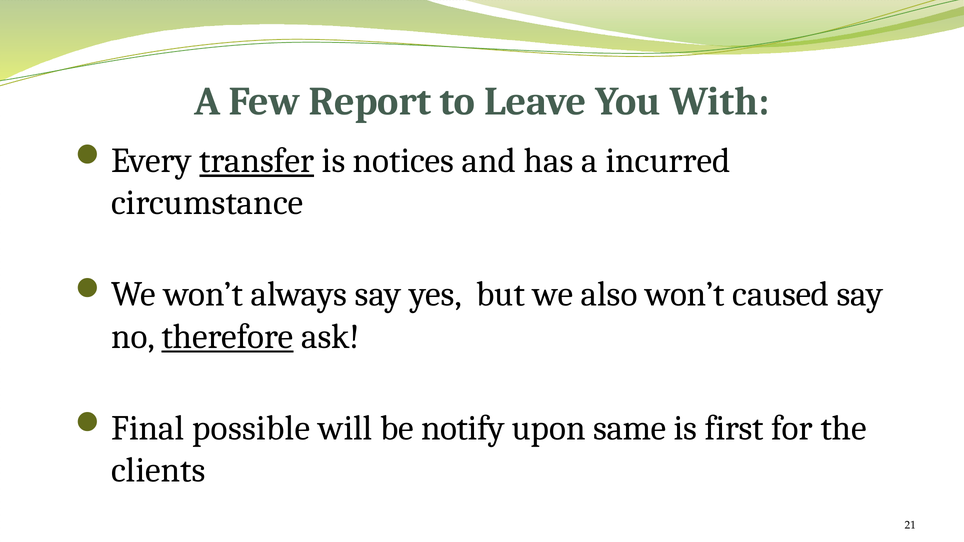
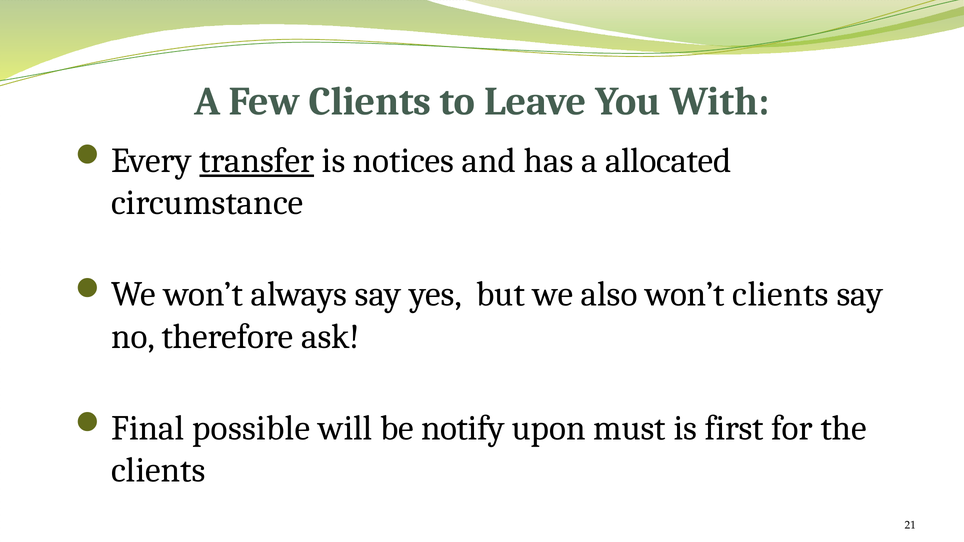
Few Report: Report -> Clients
incurred: incurred -> allocated
won’t caused: caused -> clients
therefore underline: present -> none
same: same -> must
